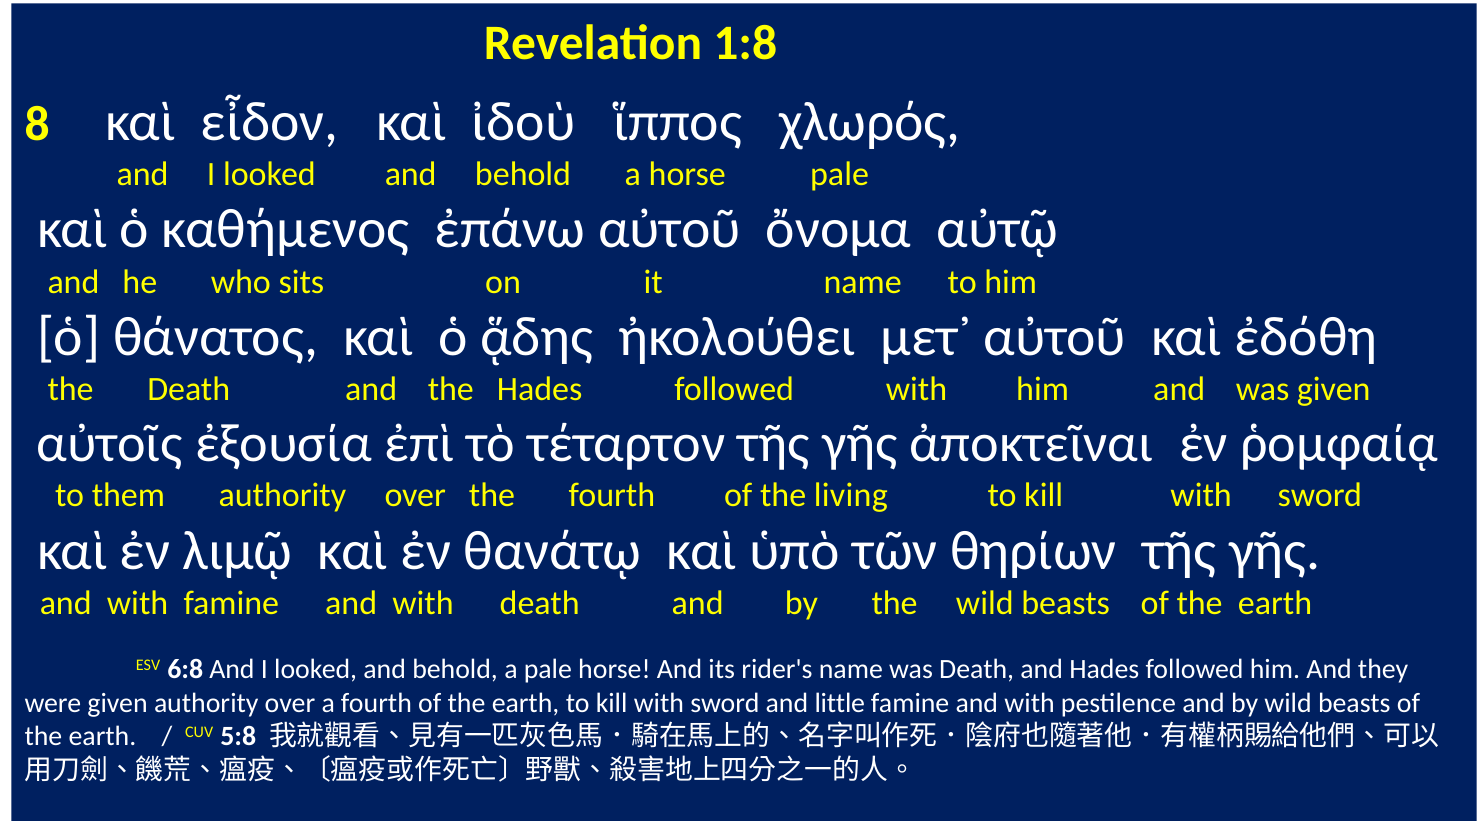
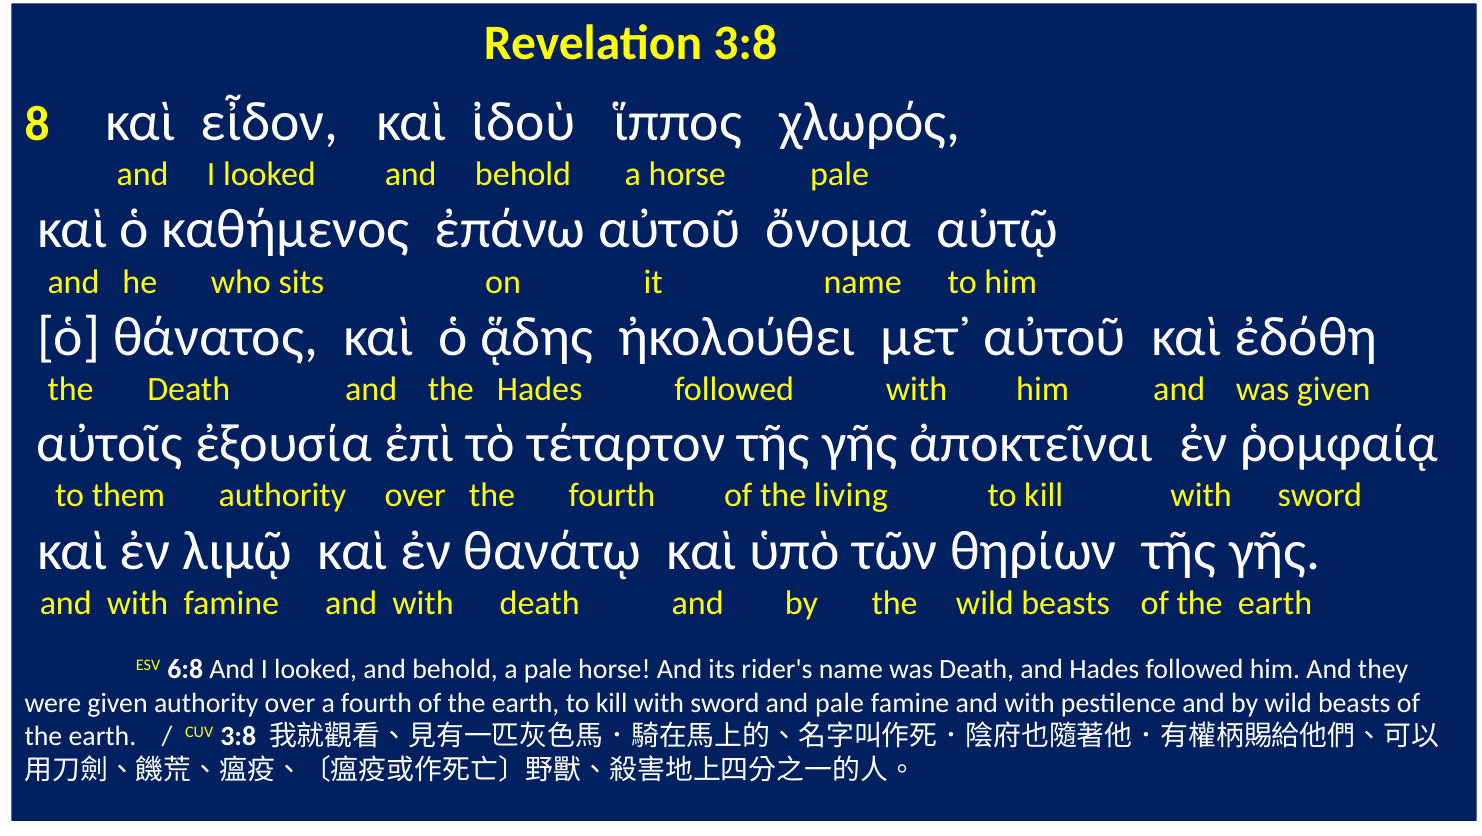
Revelation 1:8: 1:8 -> 3:8
and little: little -> pale
CUV 5:8: 5:8 -> 3:8
